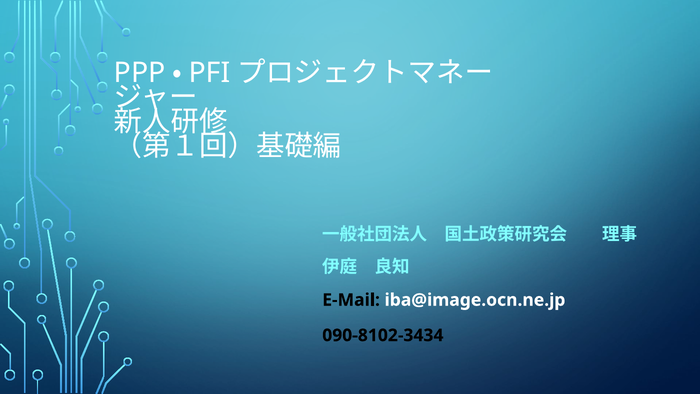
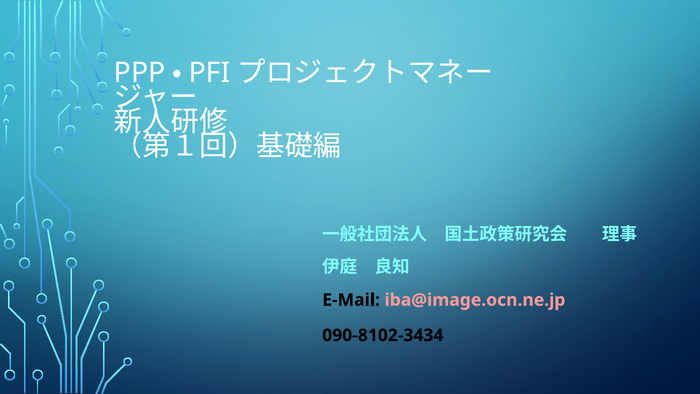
iba@image.ocn.ne.jp colour: white -> pink
